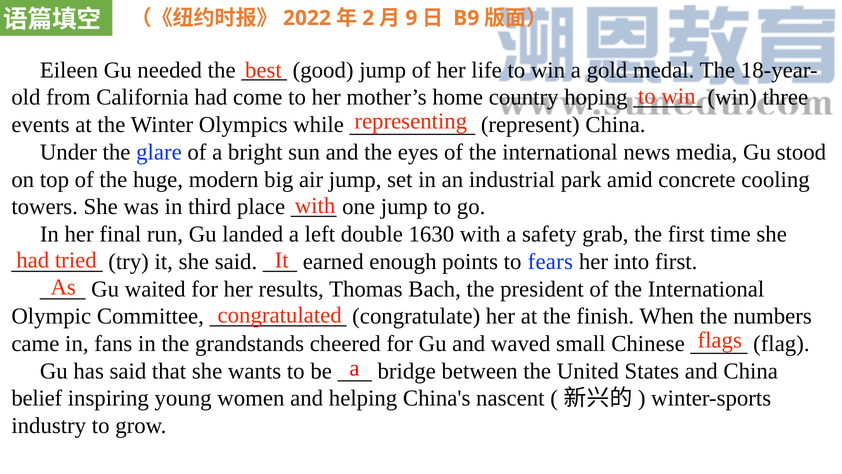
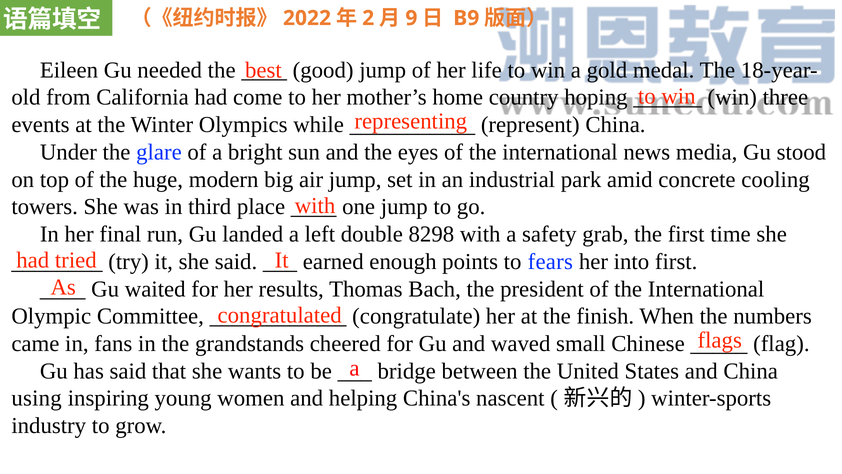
1630: 1630 -> 8298
belief: belief -> using
